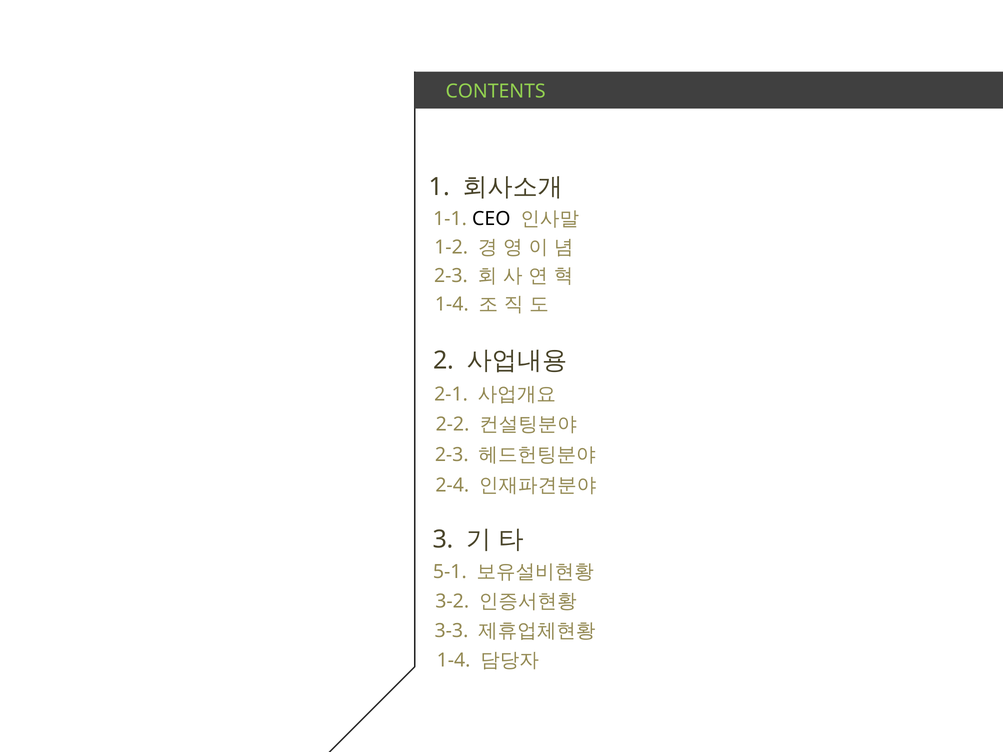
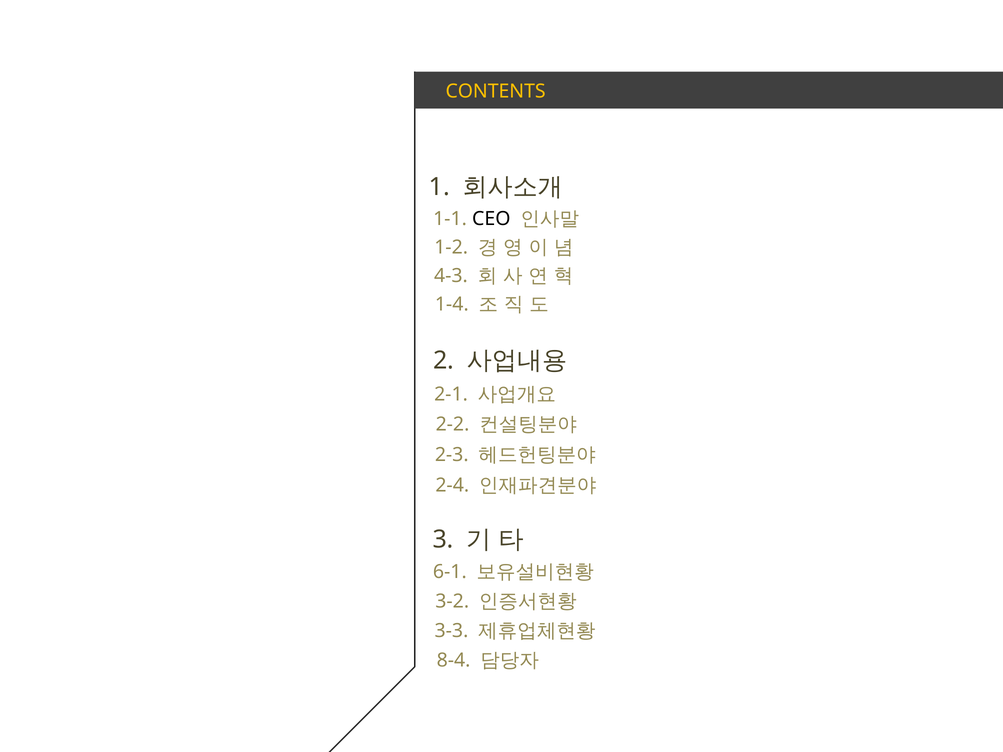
CONTENTS colour: light green -> yellow
2-3 at (451, 276): 2-3 -> 4-3
5-1: 5-1 -> 6-1
1-4 at (454, 661): 1-4 -> 8-4
